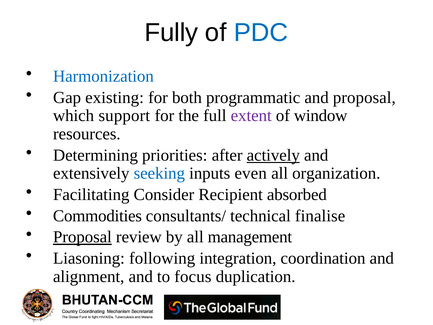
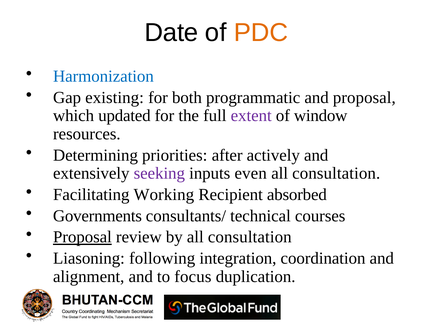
Fully: Fully -> Date
PDC colour: blue -> orange
support: support -> updated
actively underline: present -> none
seeking colour: blue -> purple
organization at (336, 173): organization -> consultation
Consider: Consider -> Working
Commodities: Commodities -> Governments
finalise: finalise -> courses
by all management: management -> consultation
